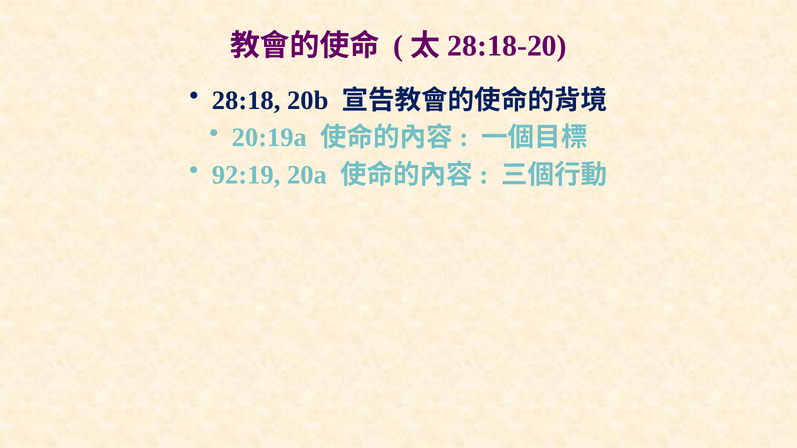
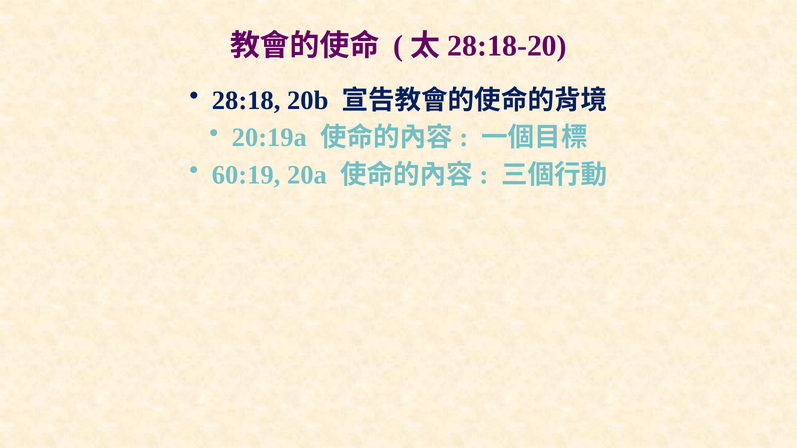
92:19: 92:19 -> 60:19
